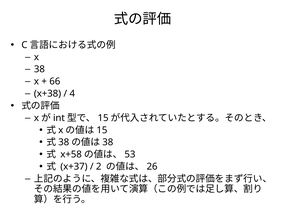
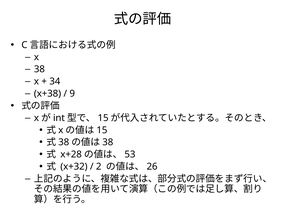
66: 66 -> 34
4: 4 -> 9
x+58: x+58 -> x+28
x+37: x+37 -> x+32
